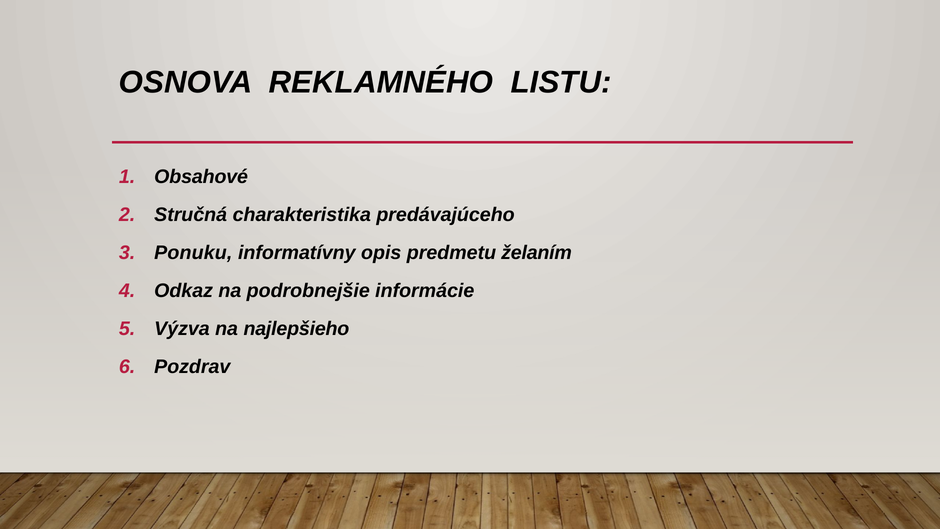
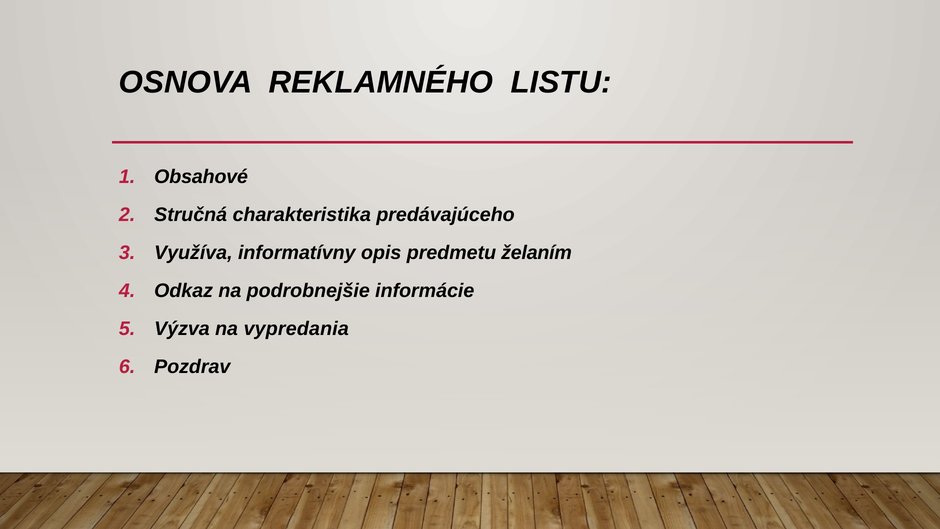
Ponuku: Ponuku -> Využíva
najlepšieho: najlepšieho -> vypredania
